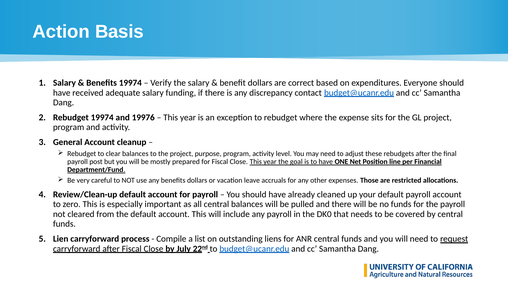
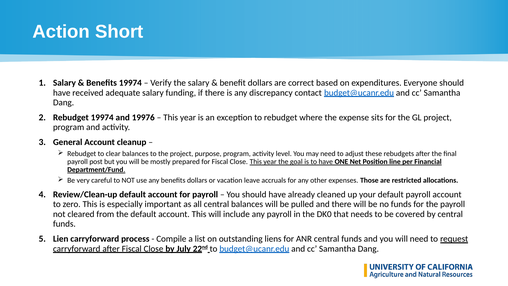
Basis: Basis -> Short
